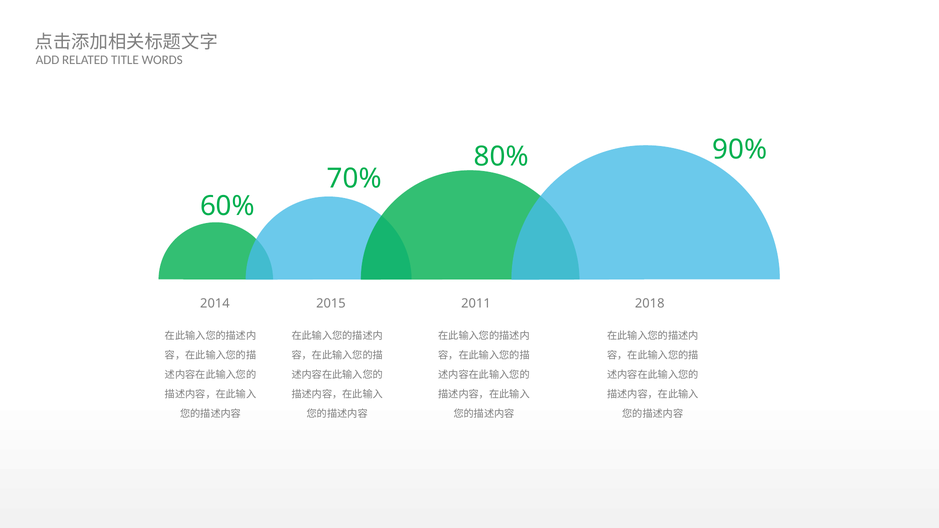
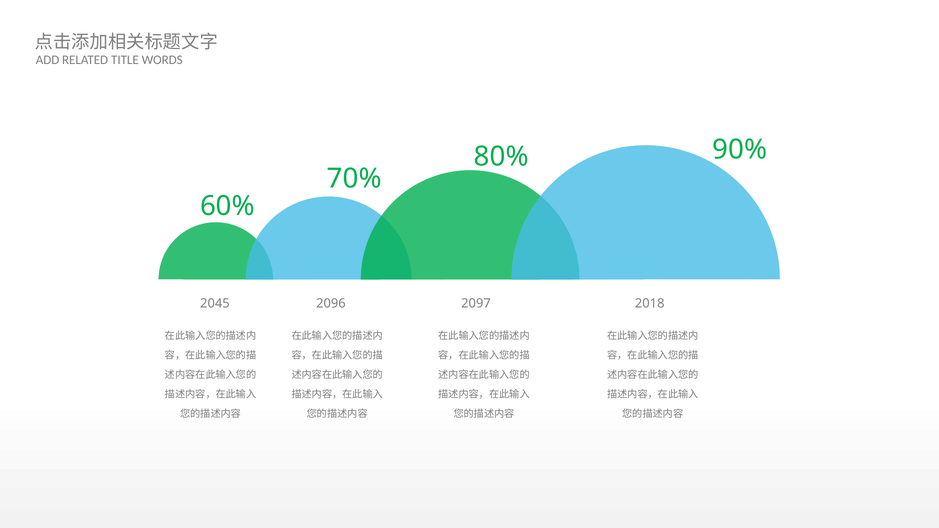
2014: 2014 -> 2045
2015: 2015 -> 2096
2011: 2011 -> 2097
